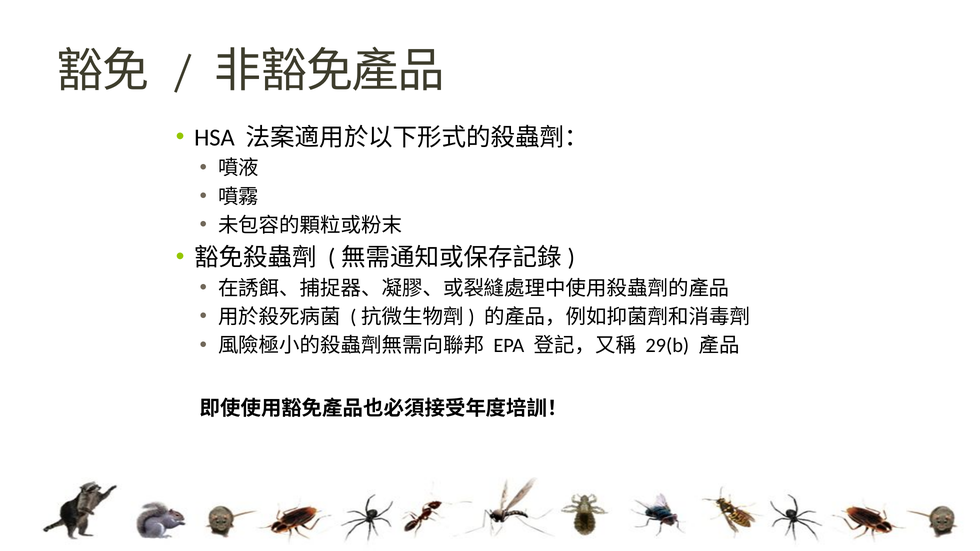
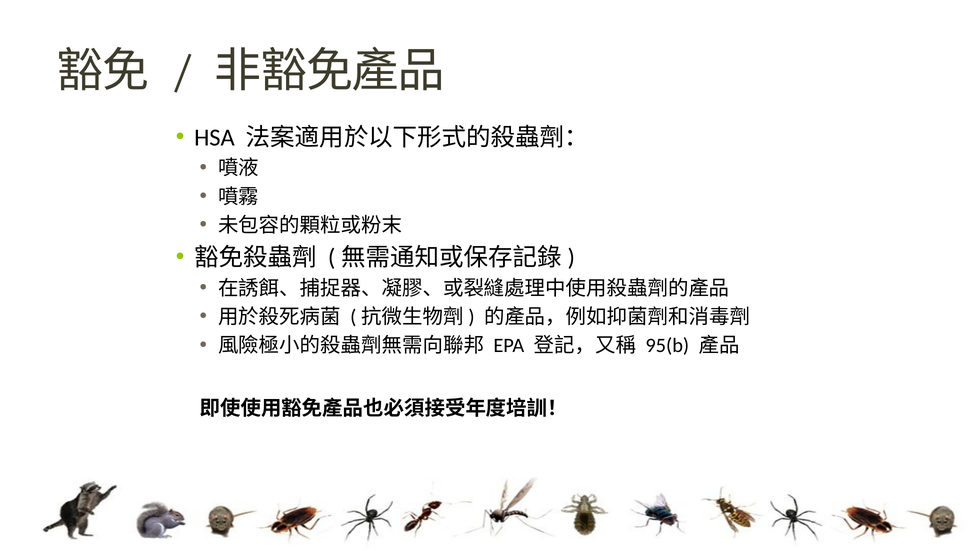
29(b: 29(b -> 95(b
